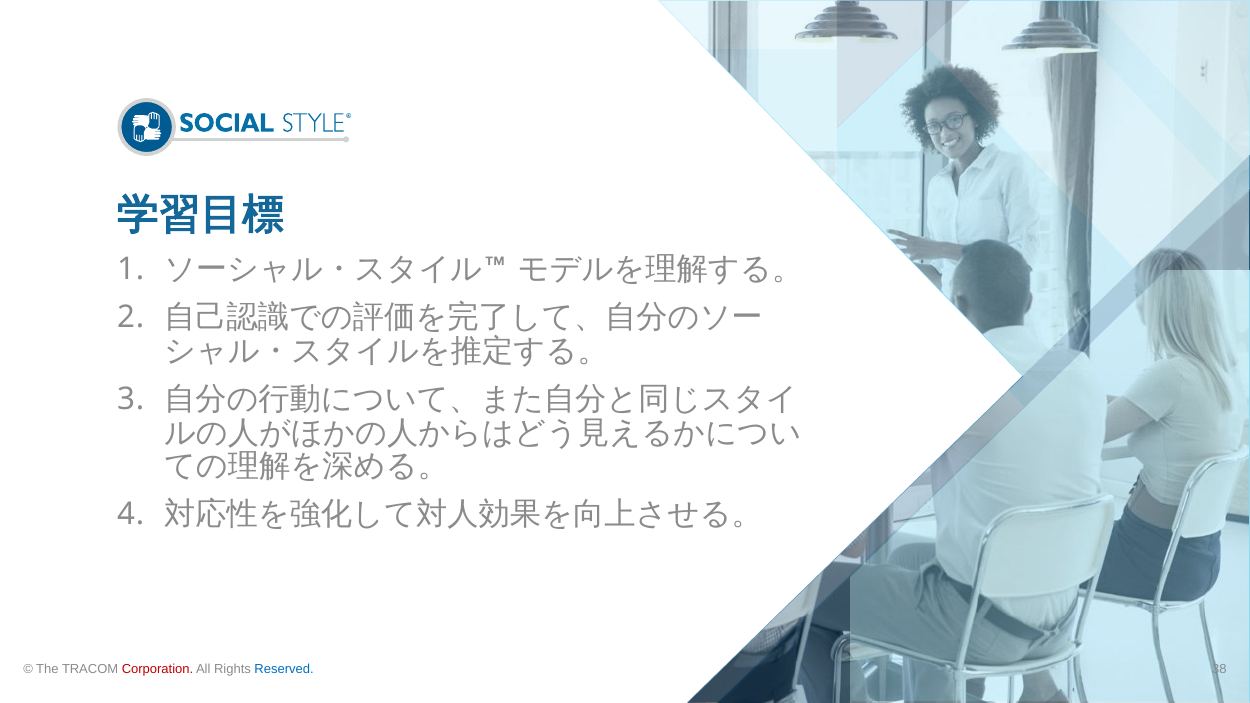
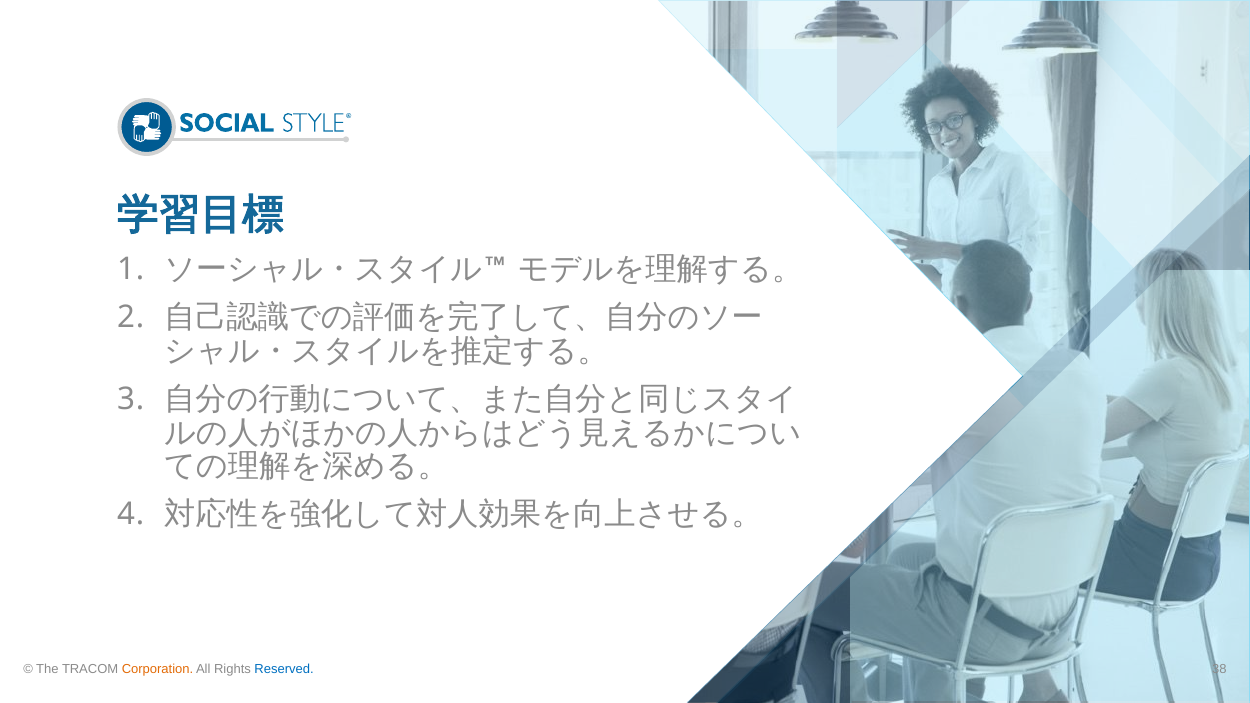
Corporation colour: red -> orange
